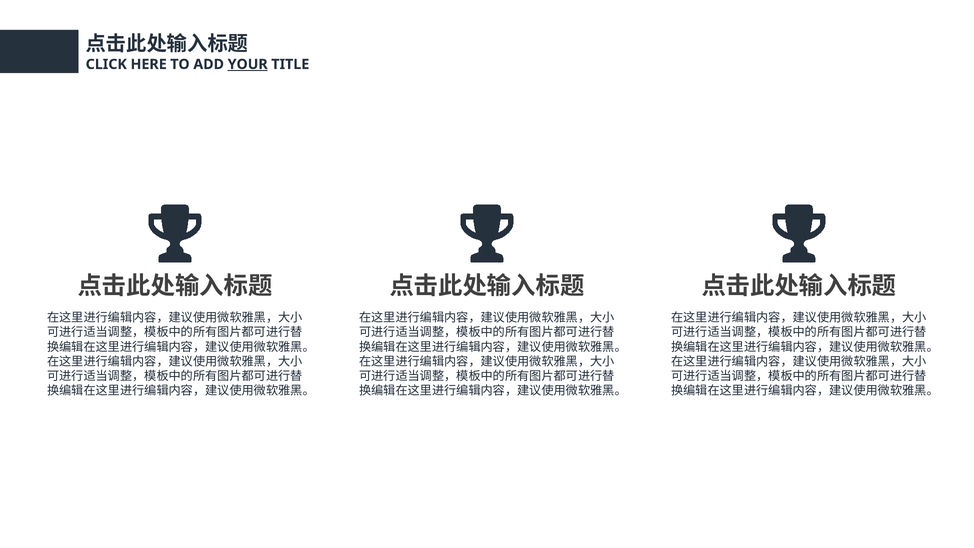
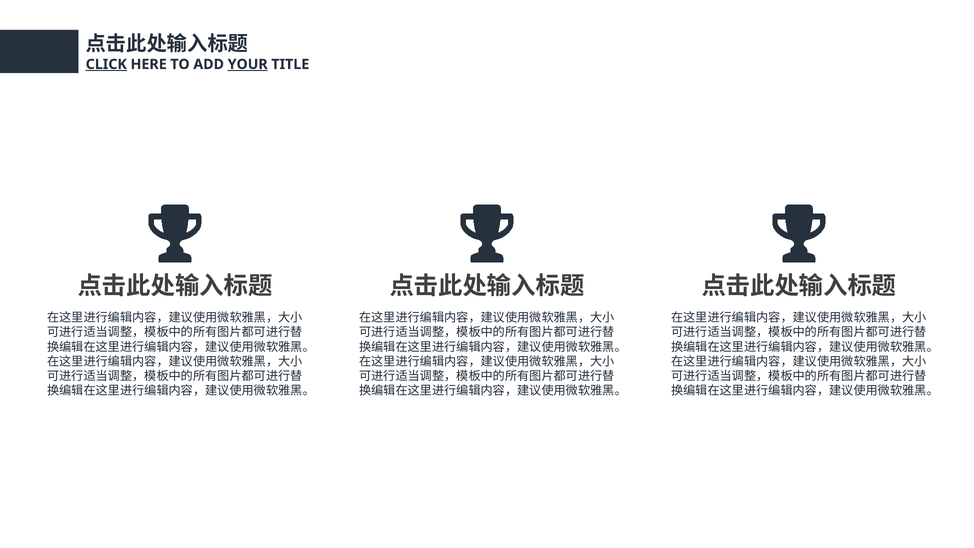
CLICK underline: none -> present
